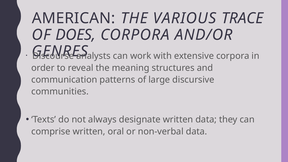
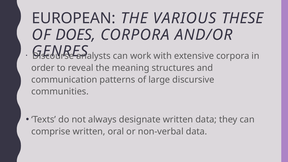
AMERICAN: AMERICAN -> EUROPEAN
TRACE: TRACE -> THESE
